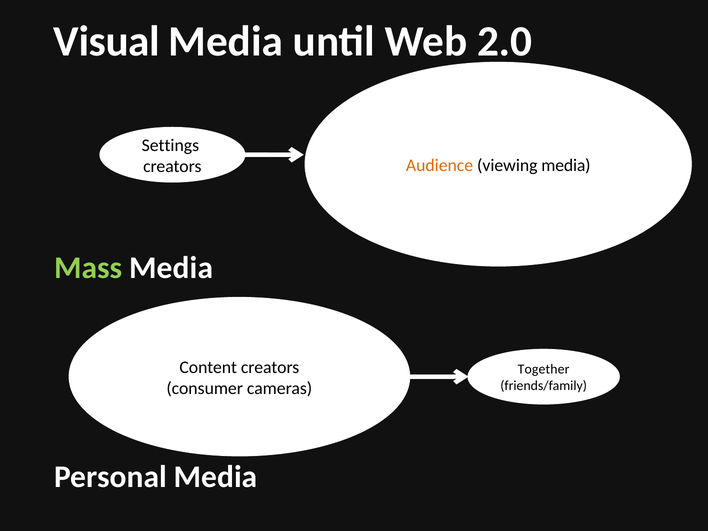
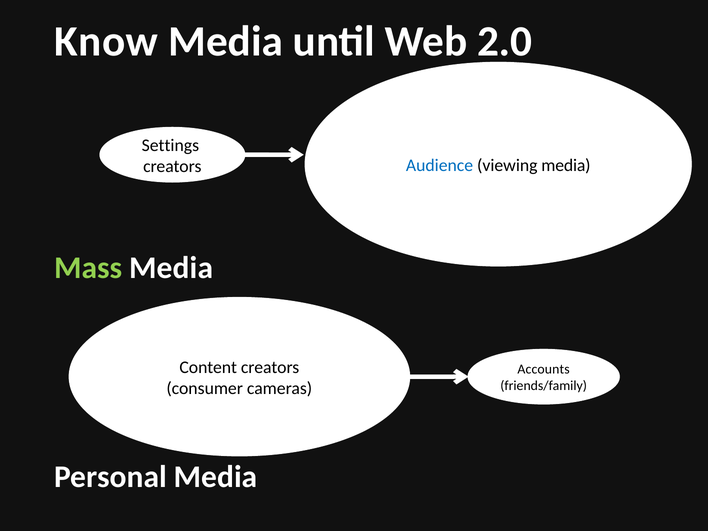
Visual: Visual -> Know
Audience colour: orange -> blue
Together: Together -> Accounts
